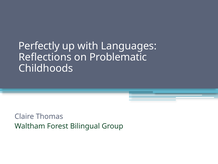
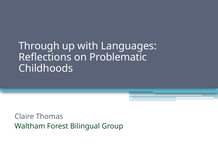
Perfectly: Perfectly -> Through
